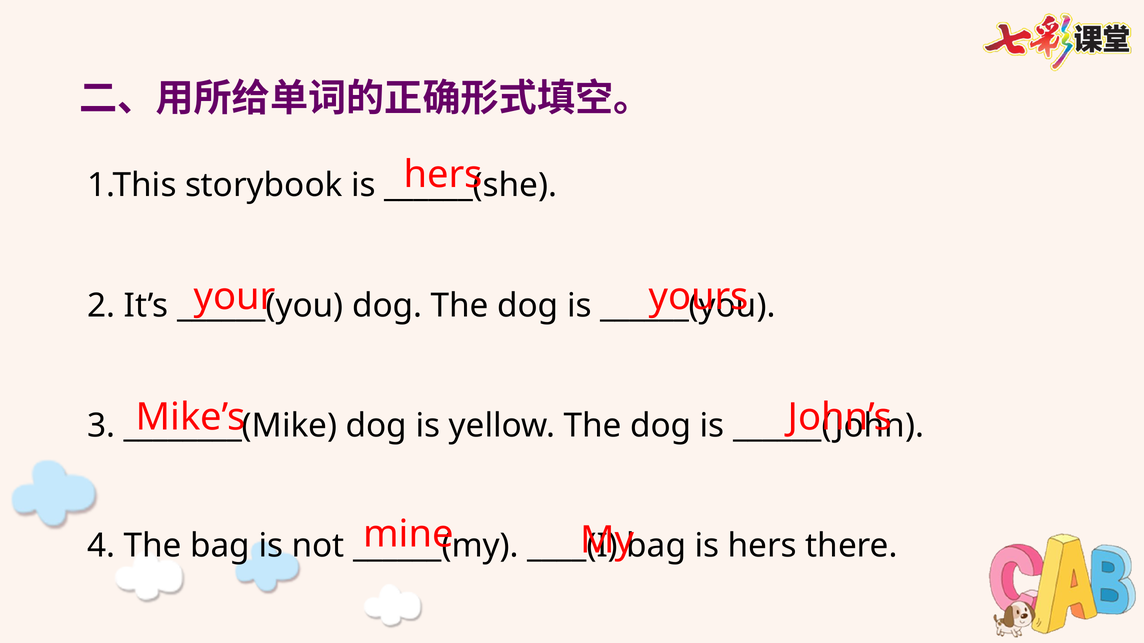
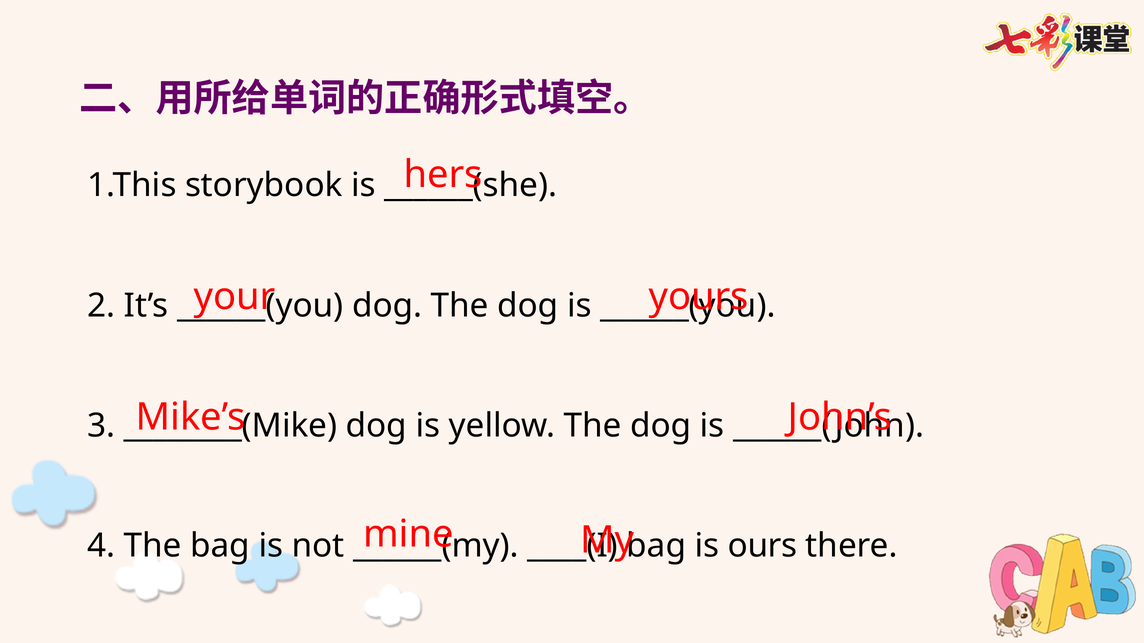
is hers: hers -> ours
